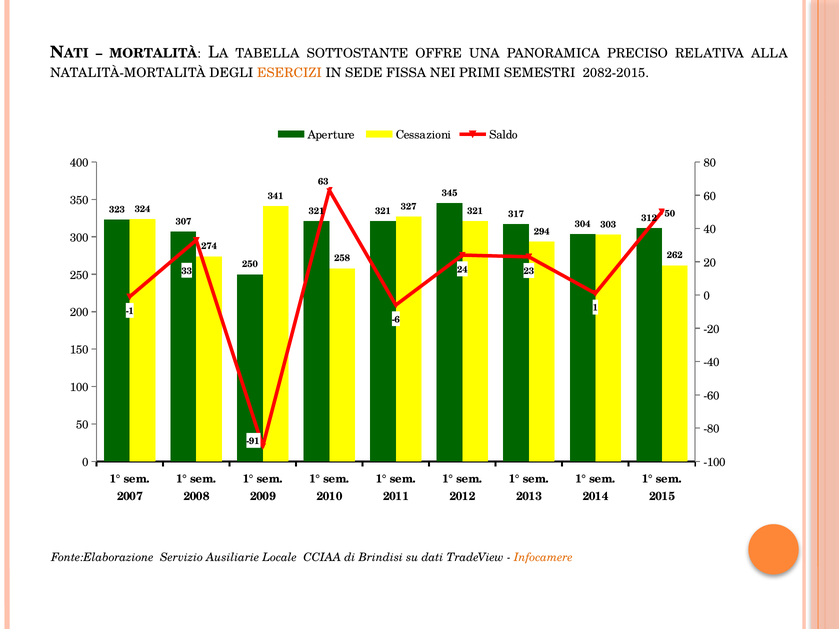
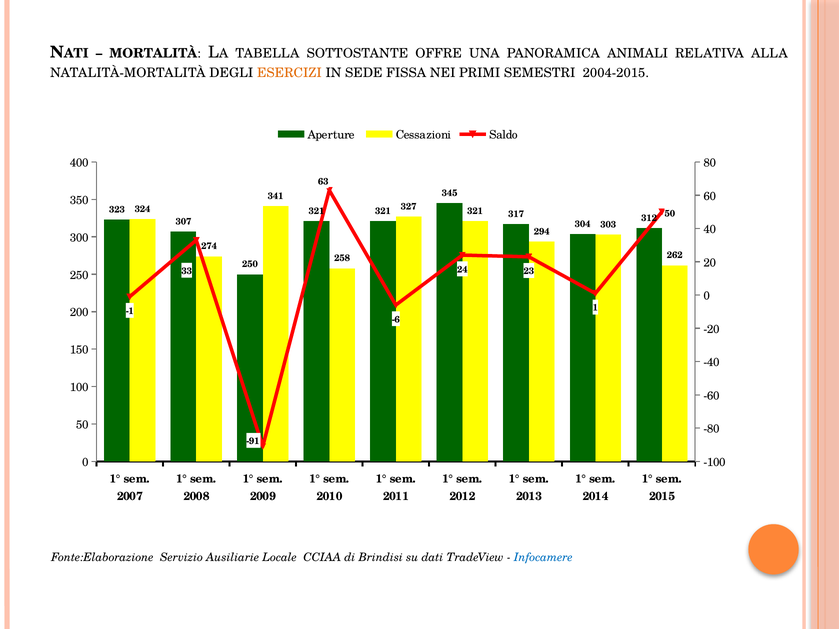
PRECISO: PRECISO -> ANIMALI
2082-2015: 2082-2015 -> 2004-2015
Infocamere colour: orange -> blue
